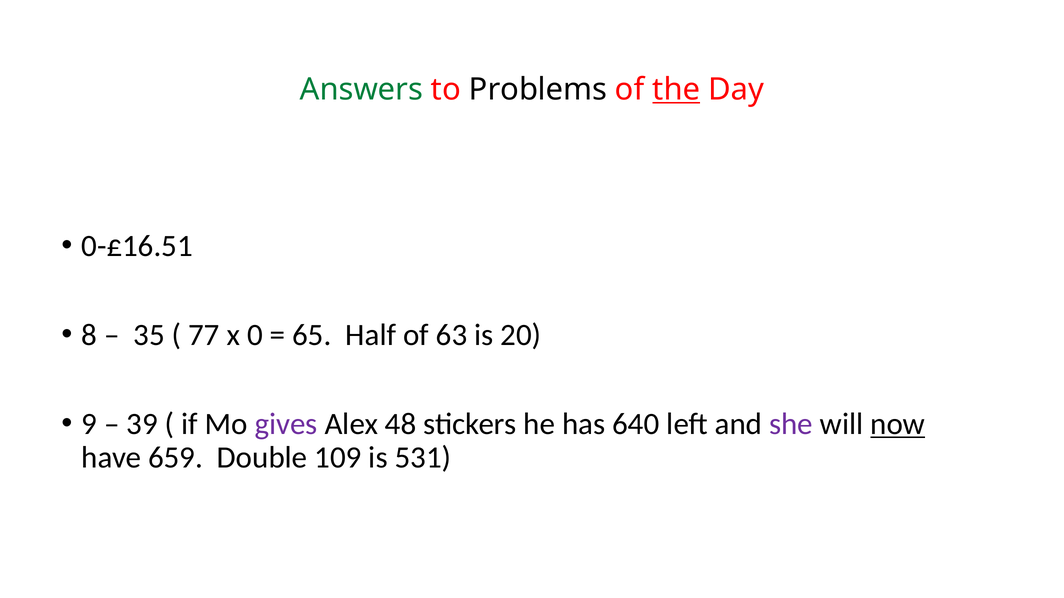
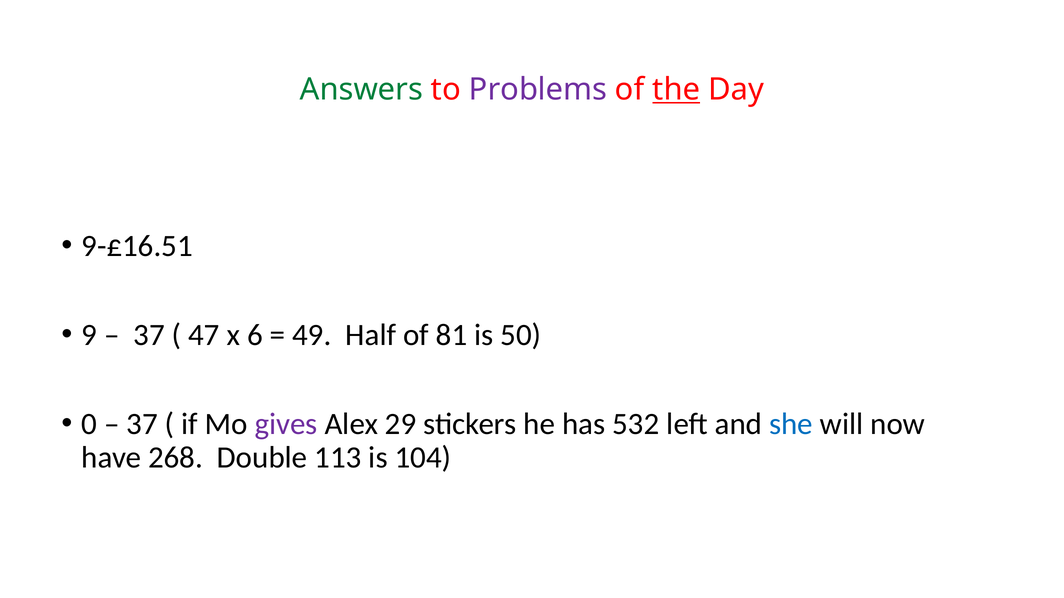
Problems colour: black -> purple
0-£16.51: 0-£16.51 -> 9-£16.51
8: 8 -> 9
35 at (149, 335): 35 -> 37
77: 77 -> 47
0: 0 -> 6
65: 65 -> 49
63: 63 -> 81
20: 20 -> 50
9: 9 -> 0
39 at (142, 424): 39 -> 37
48: 48 -> 29
640: 640 -> 532
she colour: purple -> blue
now underline: present -> none
659: 659 -> 268
109: 109 -> 113
531: 531 -> 104
